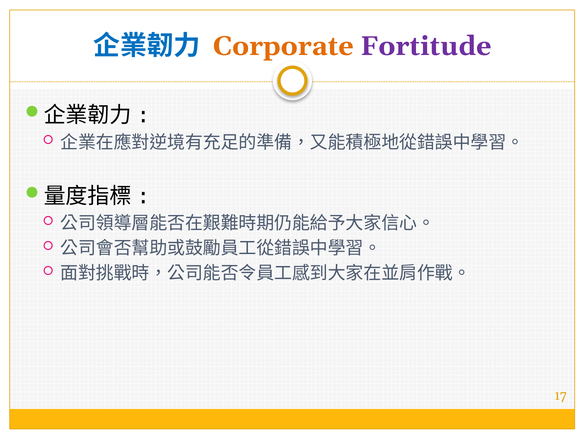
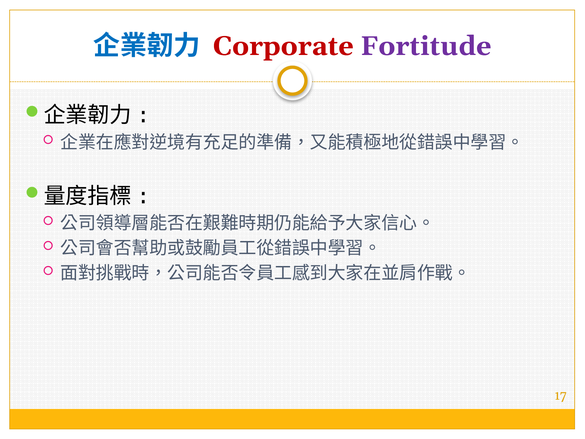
Corporate colour: orange -> red
